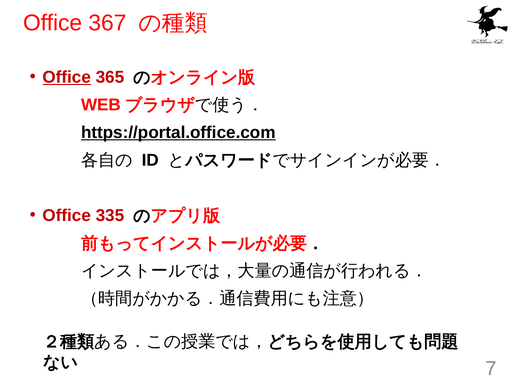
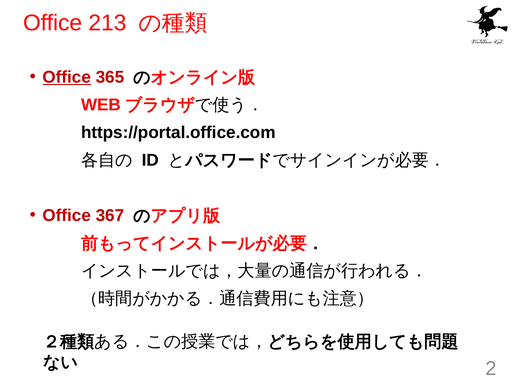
367: 367 -> 213
https://portal.office.com underline: present -> none
335: 335 -> 367
7: 7 -> 2
